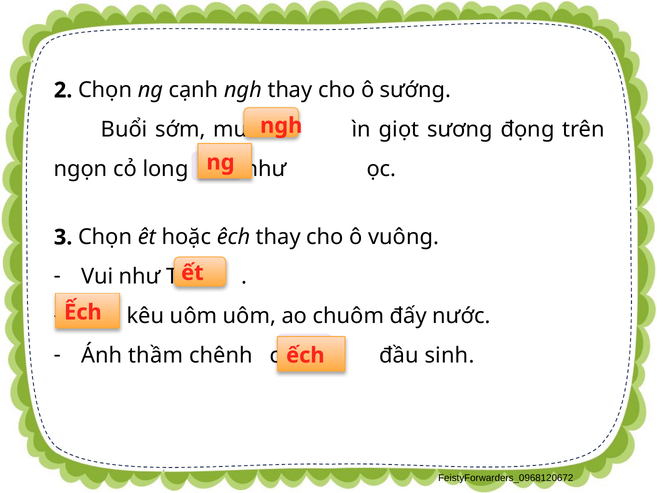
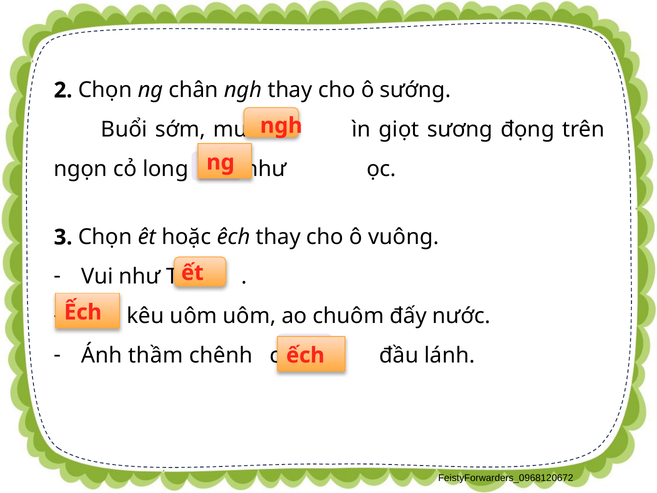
cạnh: cạnh -> chân
đầu sinh: sinh -> lánh
